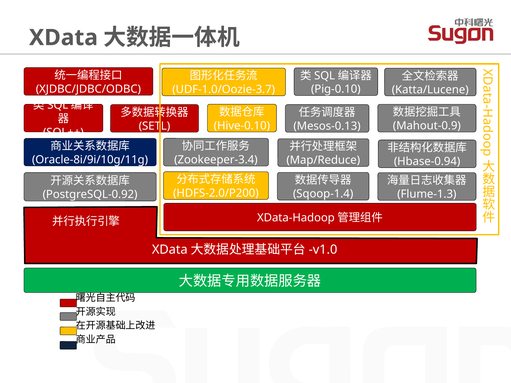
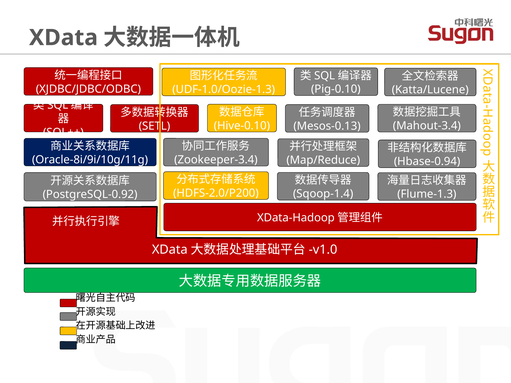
UDF-1.0/Oozie-3.7: UDF-1.0/Oozie-3.7 -> UDF-1.0/Oozie-1.3
Mahout-0.9: Mahout-0.9 -> Mahout-3.4
